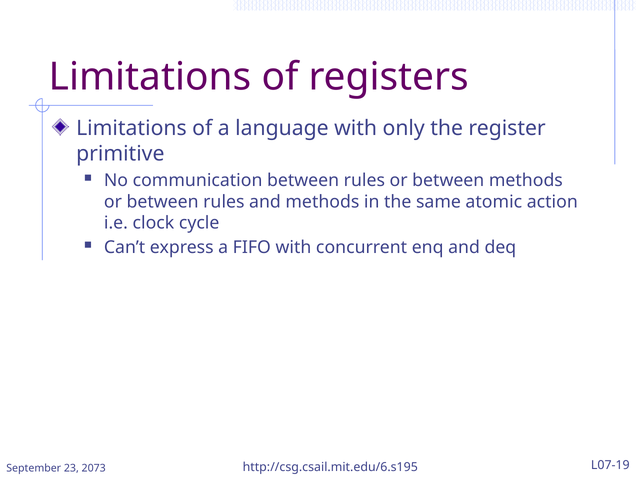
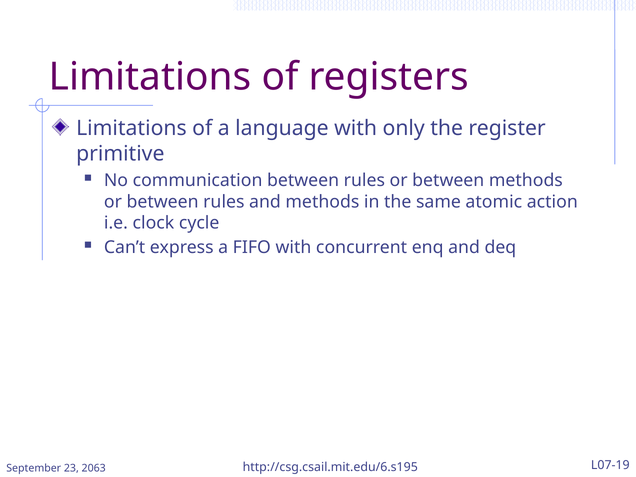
2073: 2073 -> 2063
